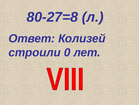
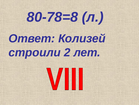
80-27=8: 80-27=8 -> 80-78=8
0: 0 -> 2
